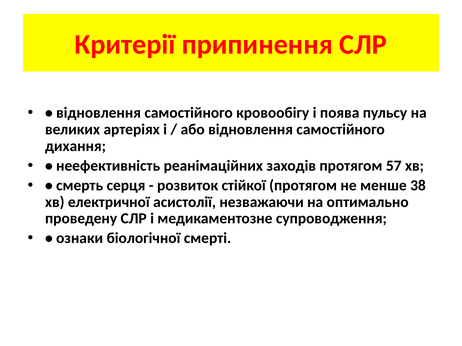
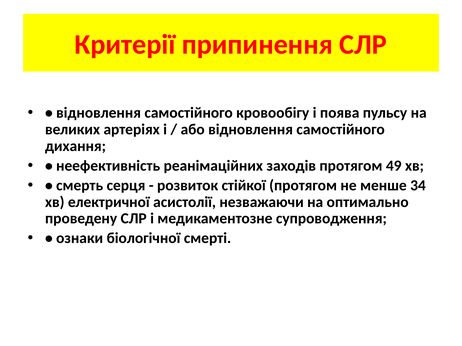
57: 57 -> 49
38: 38 -> 34
